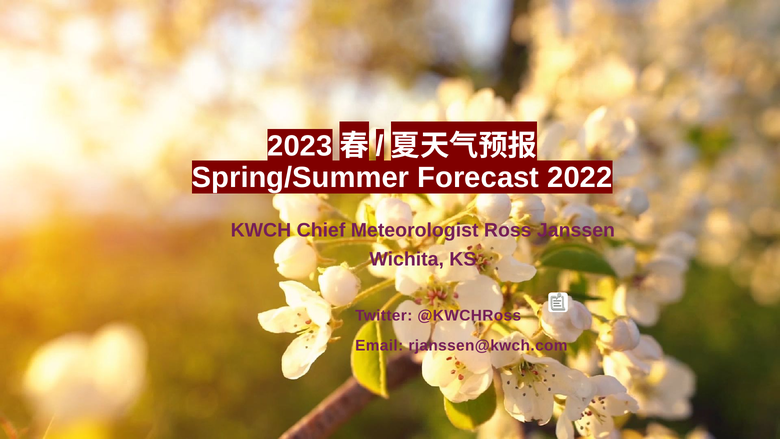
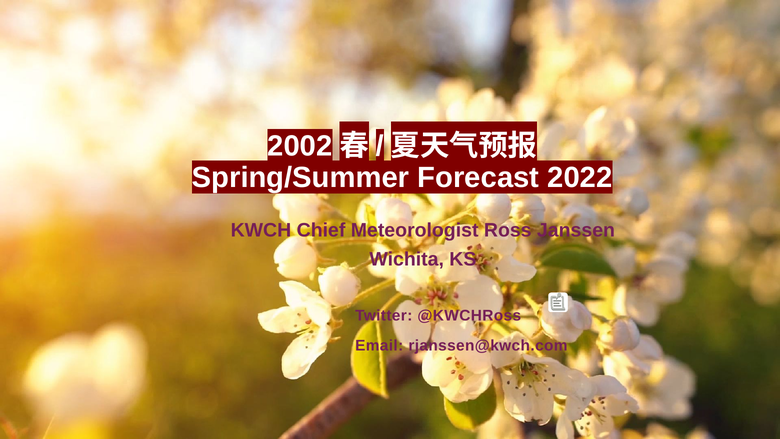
2023: 2023 -> 2002
